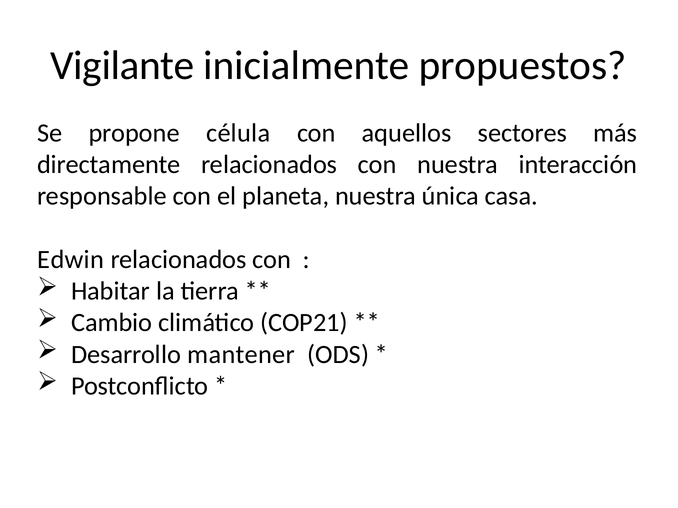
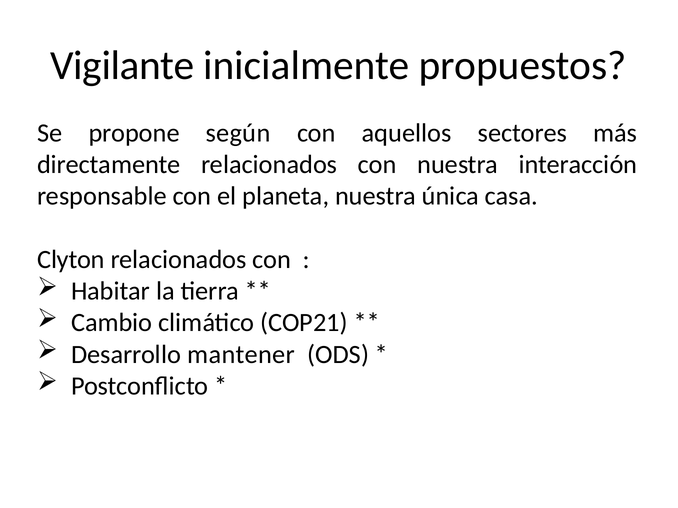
célula: célula -> según
Edwin: Edwin -> Clyton
